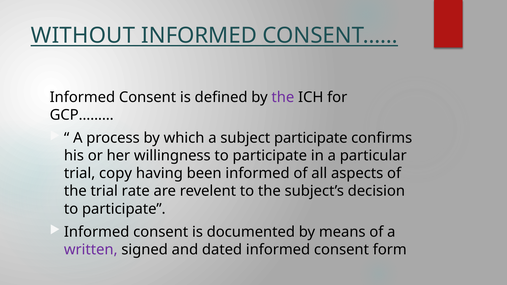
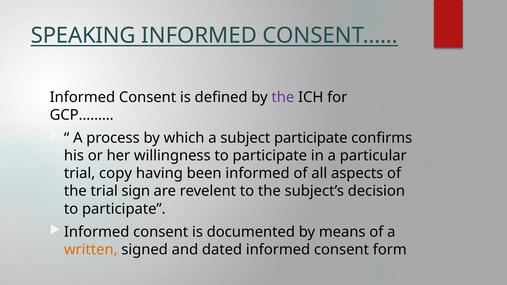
WITHOUT: WITHOUT -> SPEAKING
rate: rate -> sign
written colour: purple -> orange
